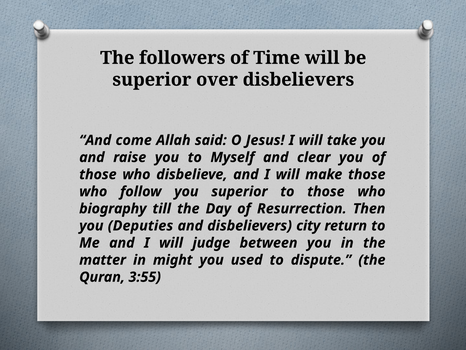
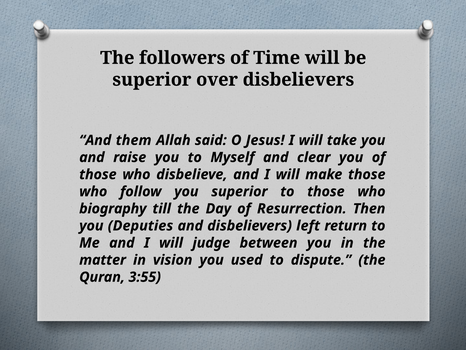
come: come -> them
city: city -> left
might: might -> vision
